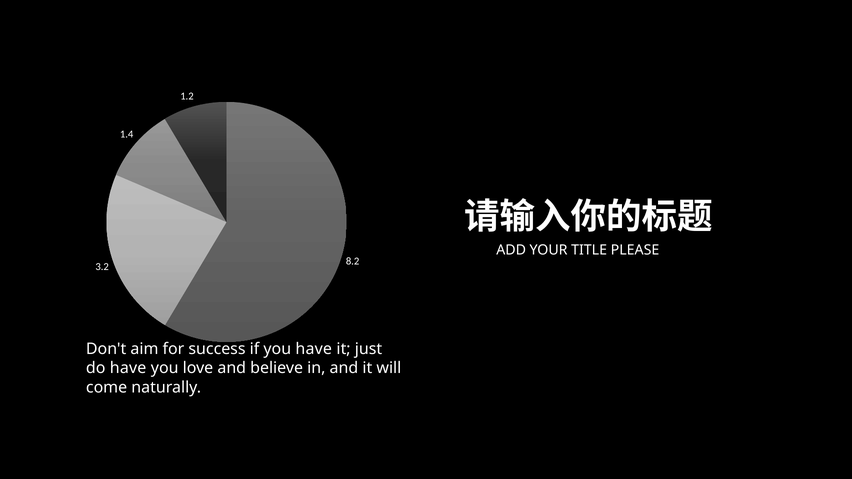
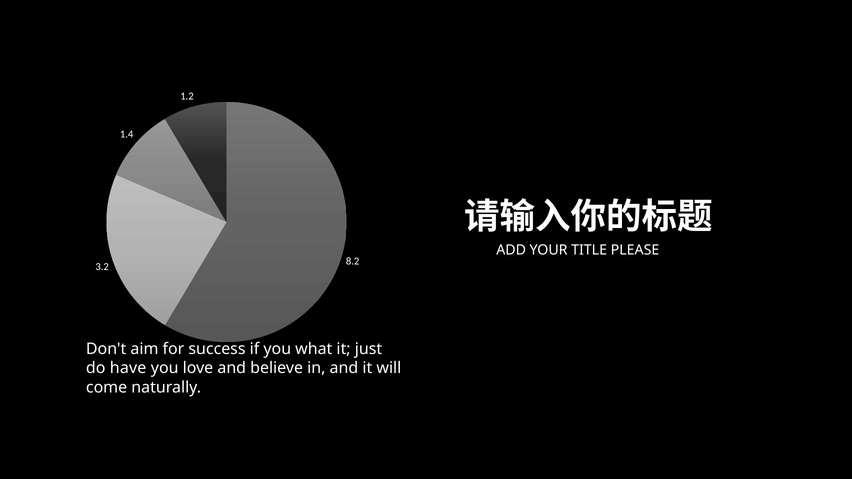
you have: have -> what
